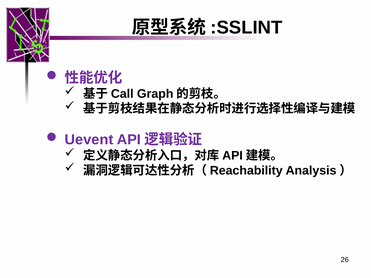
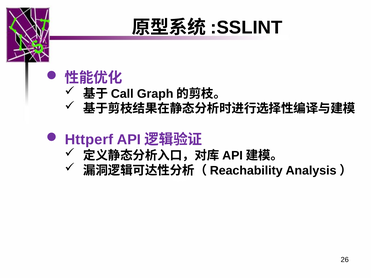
Uevent: Uevent -> Httperf
